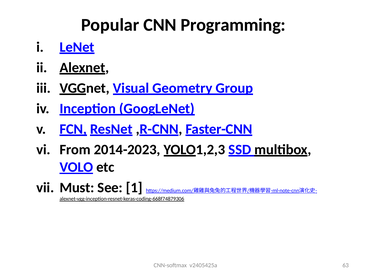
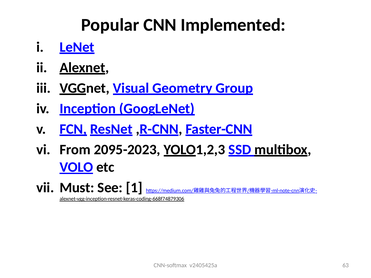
Programming: Programming -> Implemented
2014-2023: 2014-2023 -> 2095-2023
